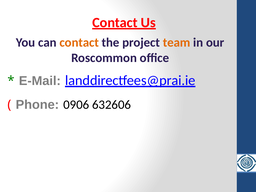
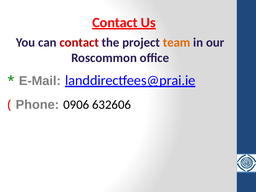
contact at (79, 42) colour: orange -> red
